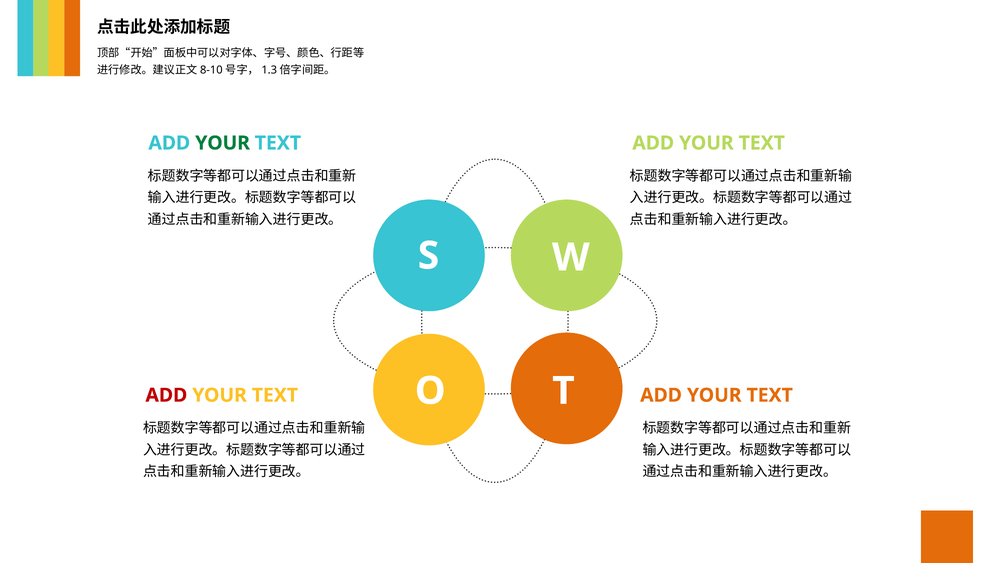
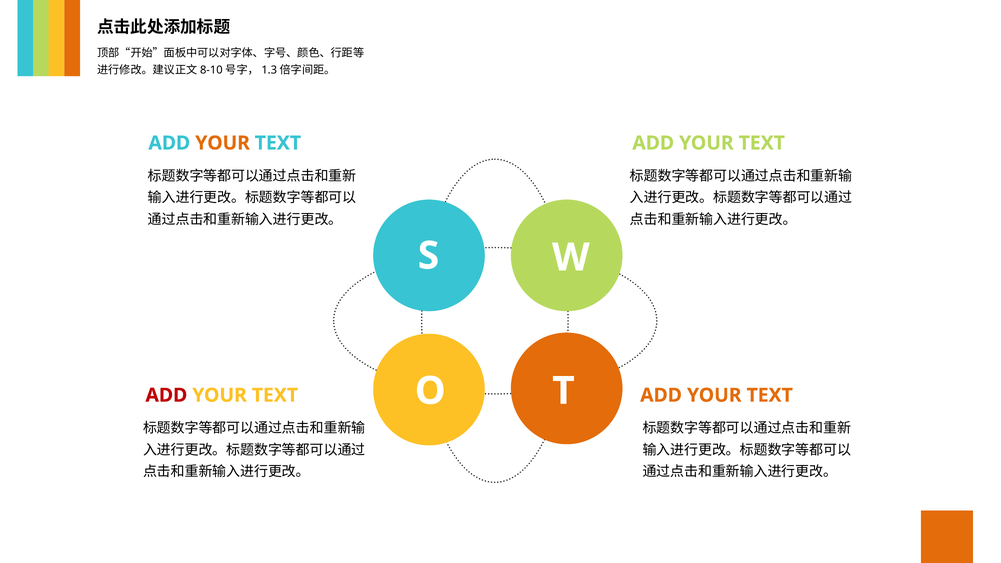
YOUR at (223, 143) colour: green -> orange
